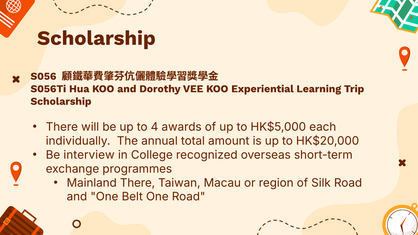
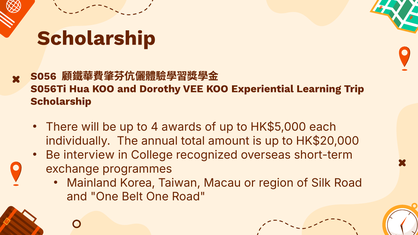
Mainland There: There -> Korea
